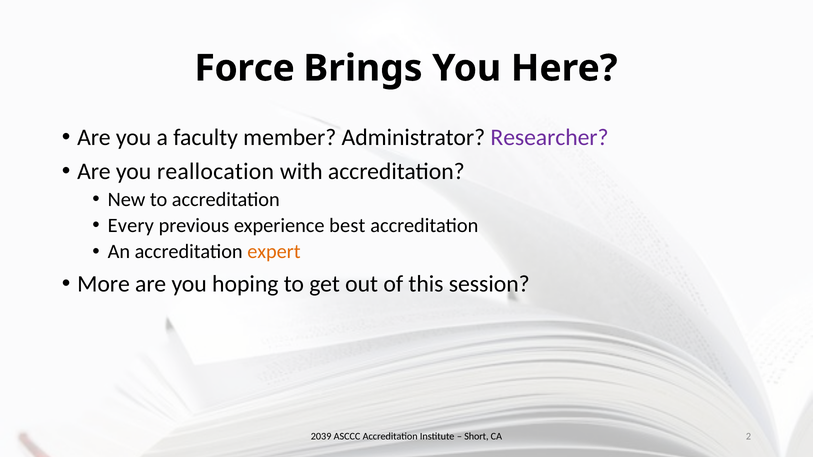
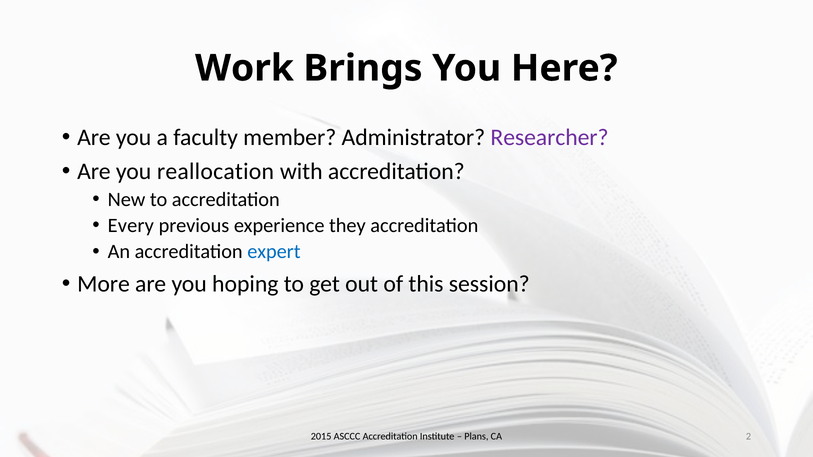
Force: Force -> Work
best: best -> they
expert colour: orange -> blue
2039: 2039 -> 2015
Short: Short -> Plans
